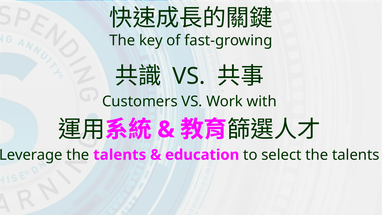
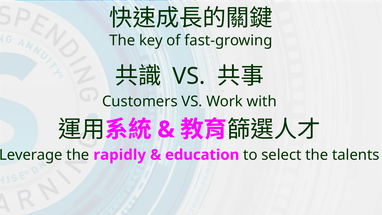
talents at (120, 155): talents -> rapidly
